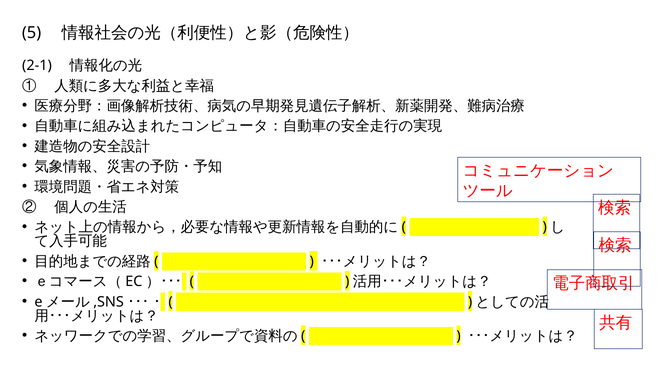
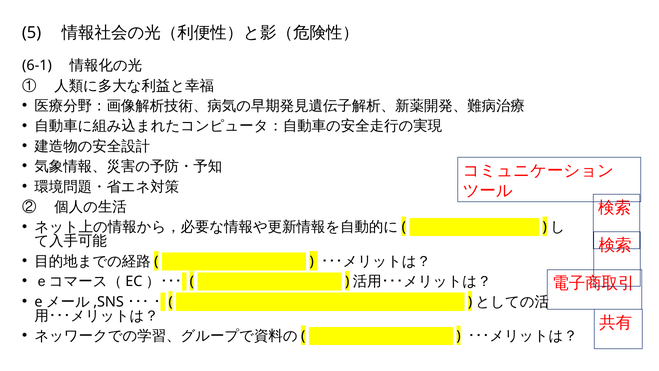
2-1: 2-1 -> 6-1
